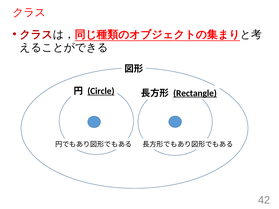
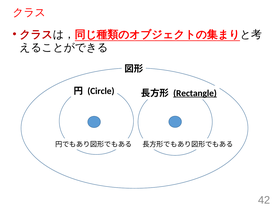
Circle underline: present -> none
